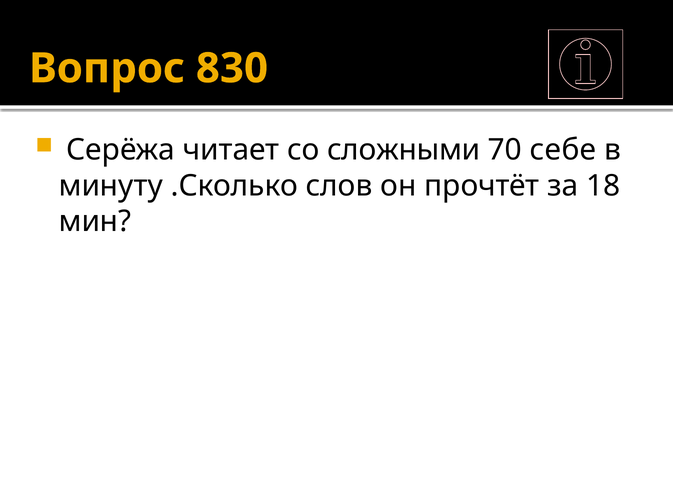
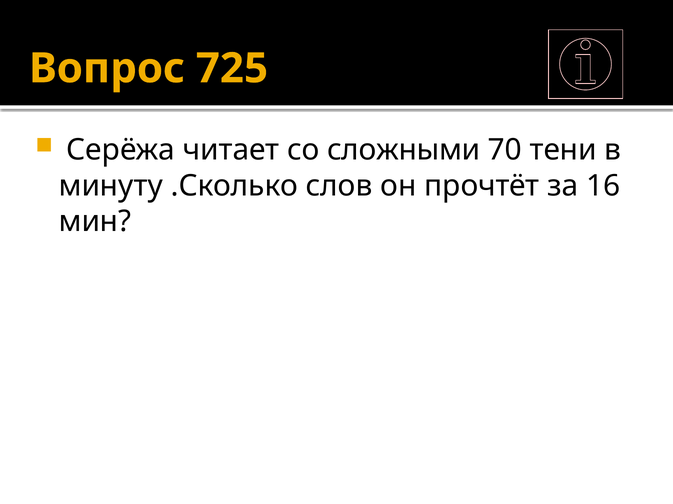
830: 830 -> 725
себе: себе -> тени
18: 18 -> 16
